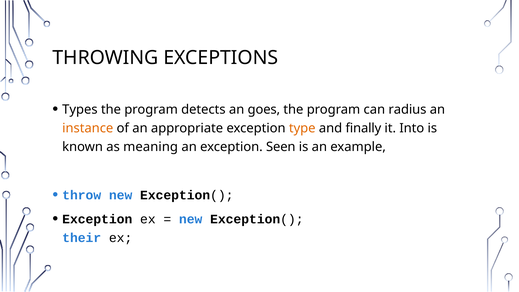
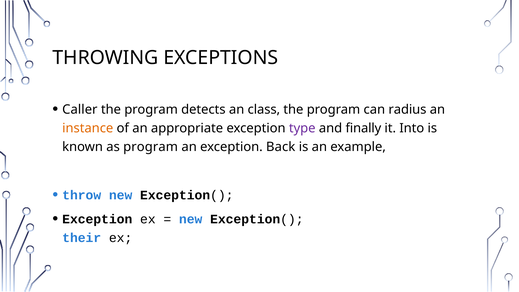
Types: Types -> Caller
goes: goes -> class
type colour: orange -> purple
as meaning: meaning -> program
Seen: Seen -> Back
